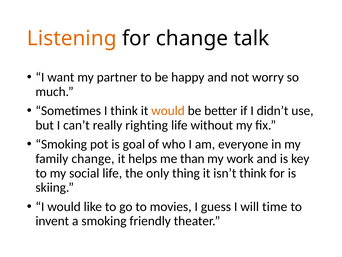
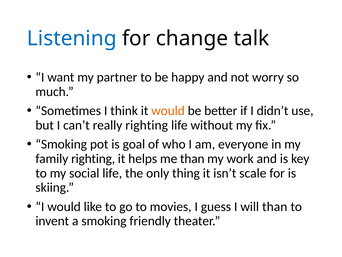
Listening colour: orange -> blue
family change: change -> righting
isn’t think: think -> scale
will time: time -> than
